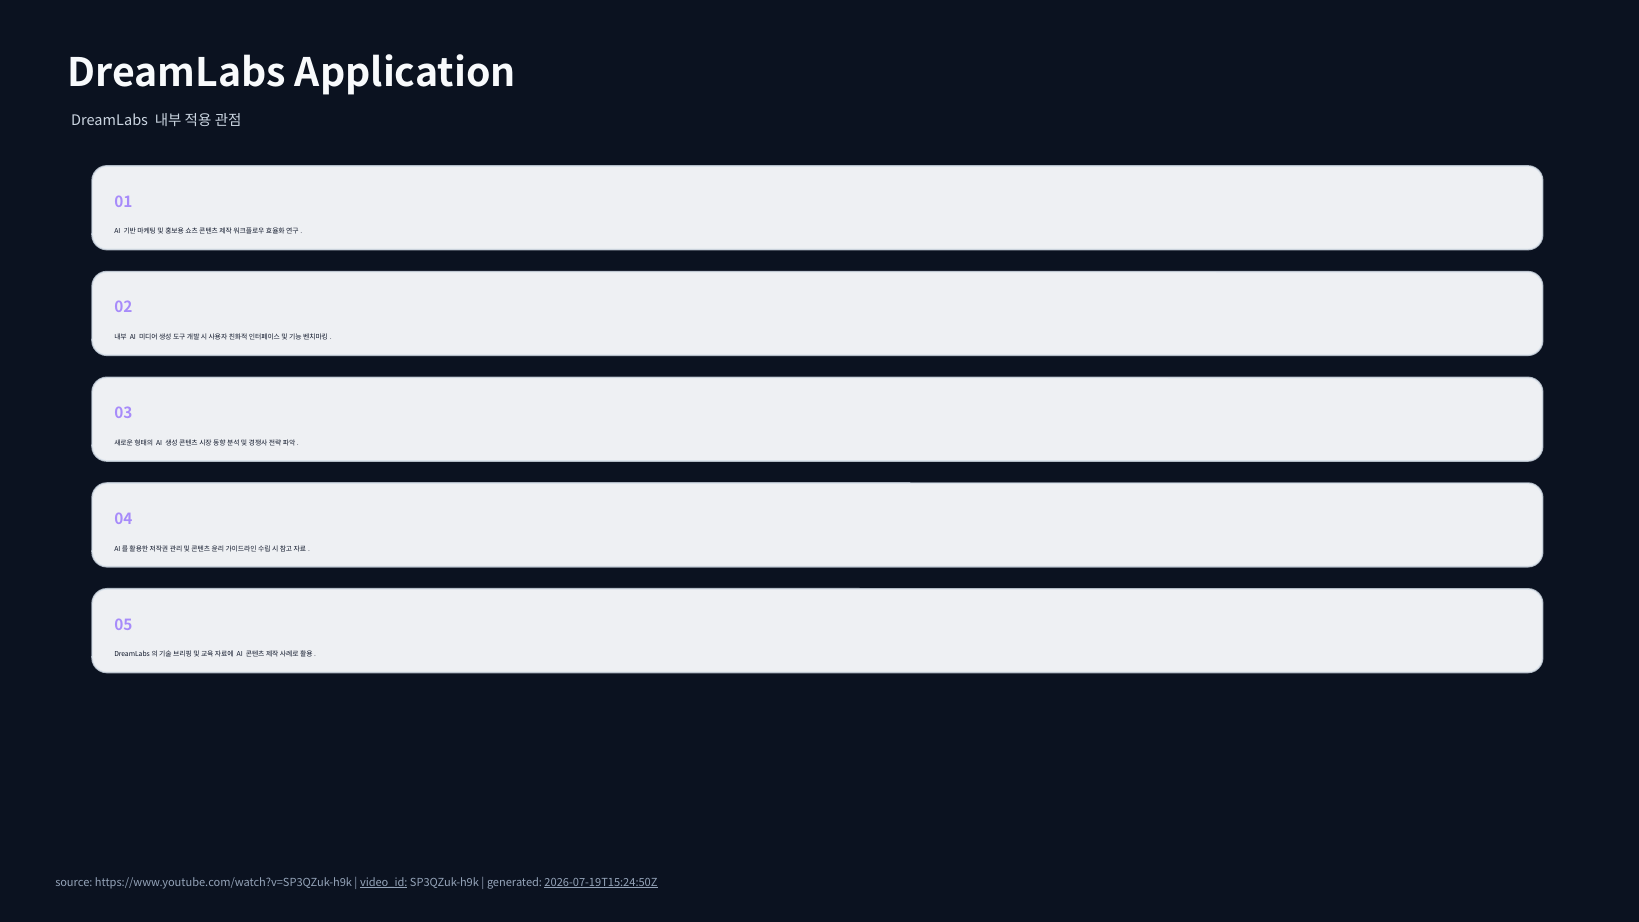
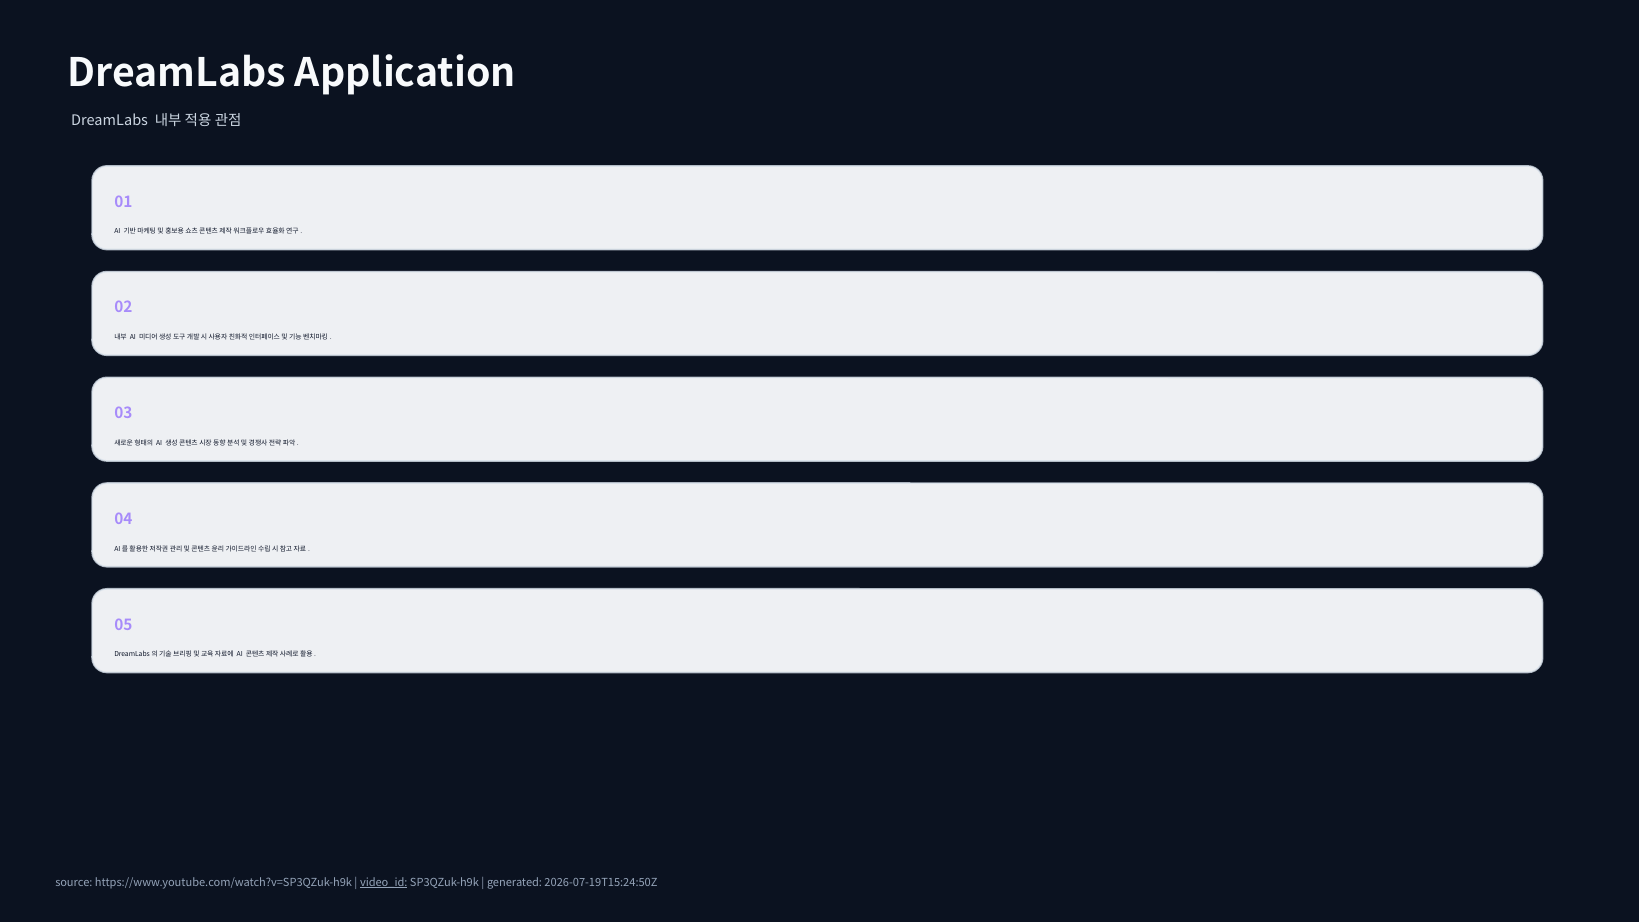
2026-07-19T15:24:50Z underline: present -> none
